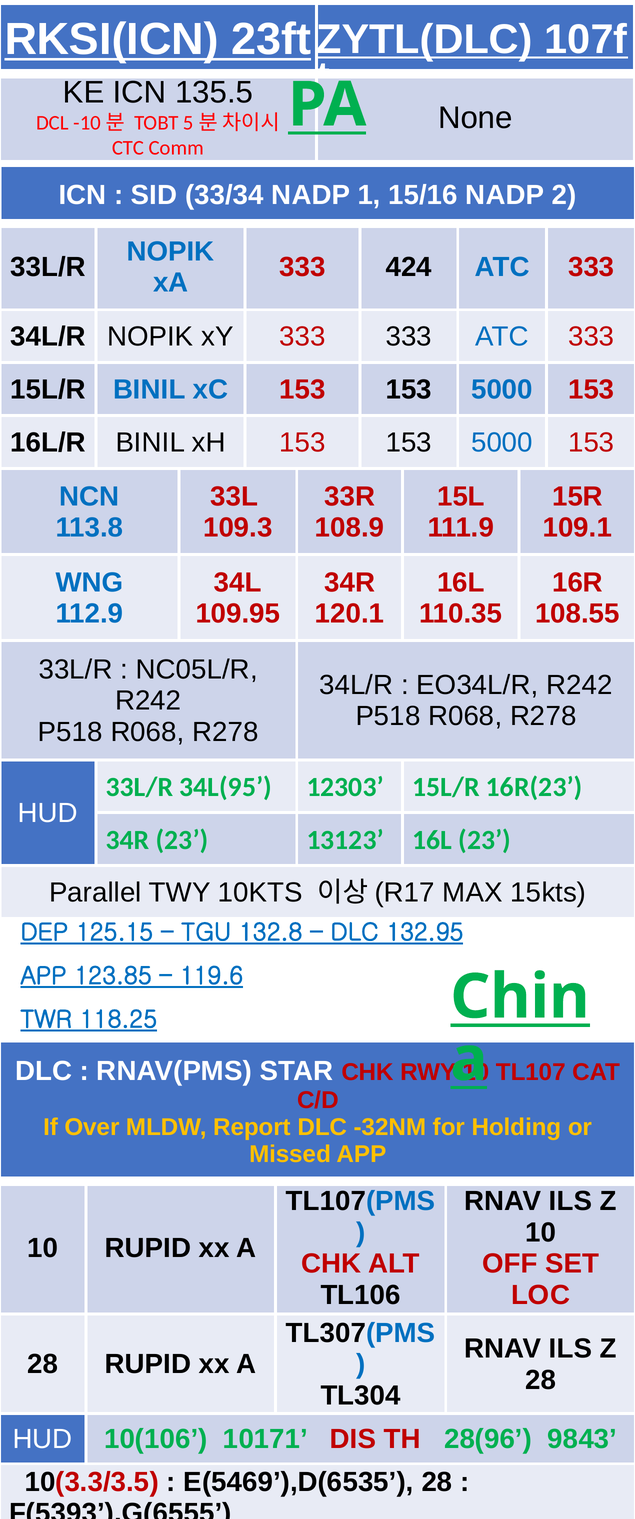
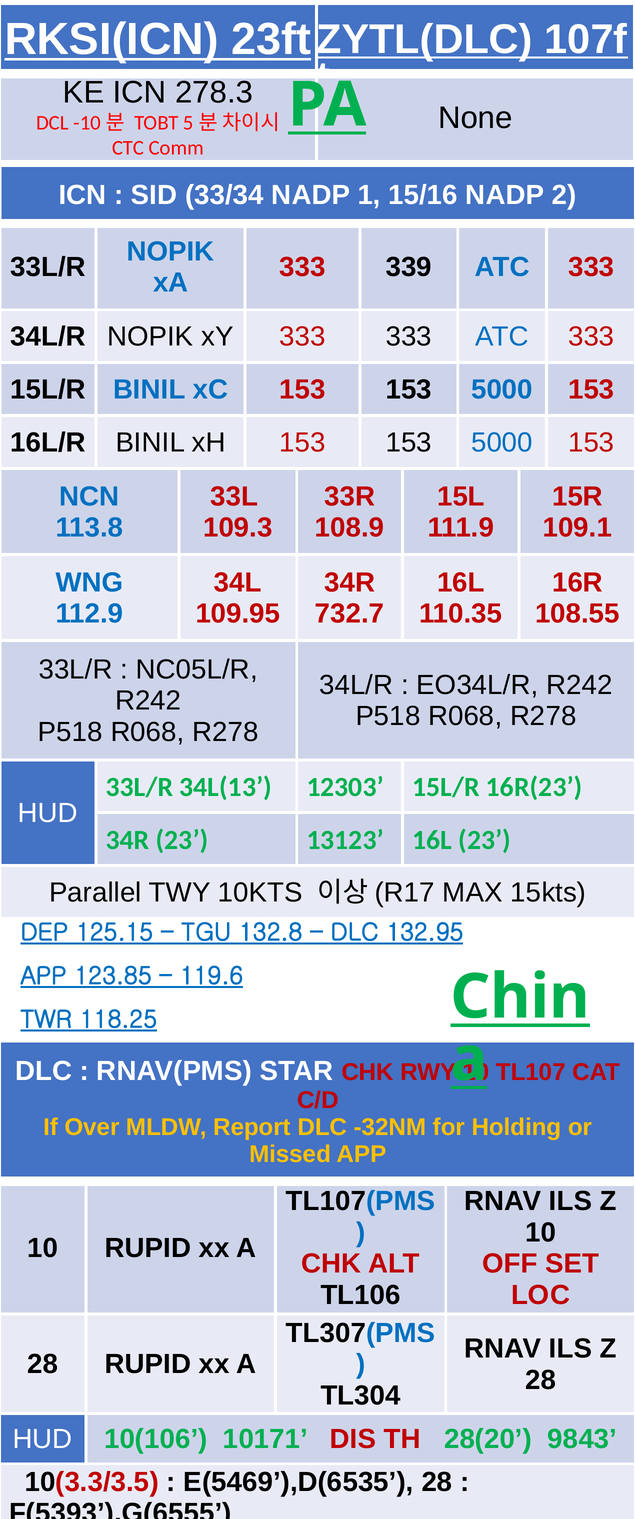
135.5: 135.5 -> 278.3
424: 424 -> 339
120.1: 120.1 -> 732.7
34L(95: 34L(95 -> 34L(13
28(96: 28(96 -> 28(20
